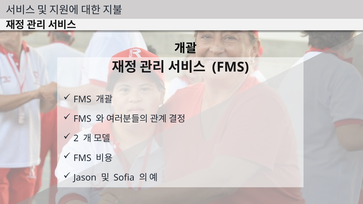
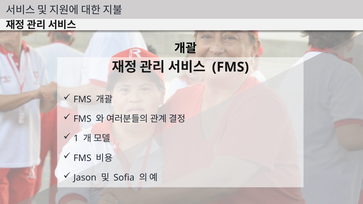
2: 2 -> 1
